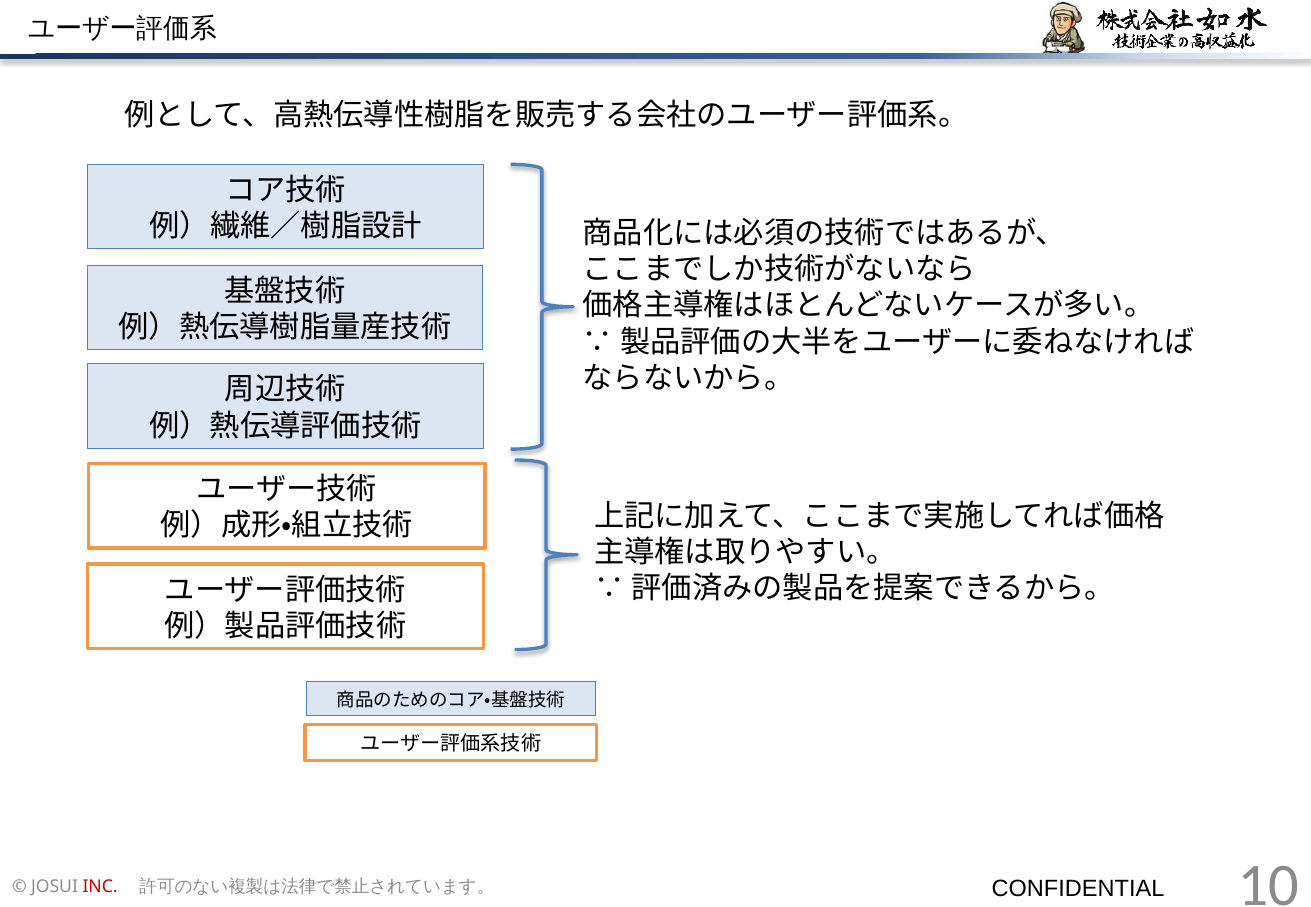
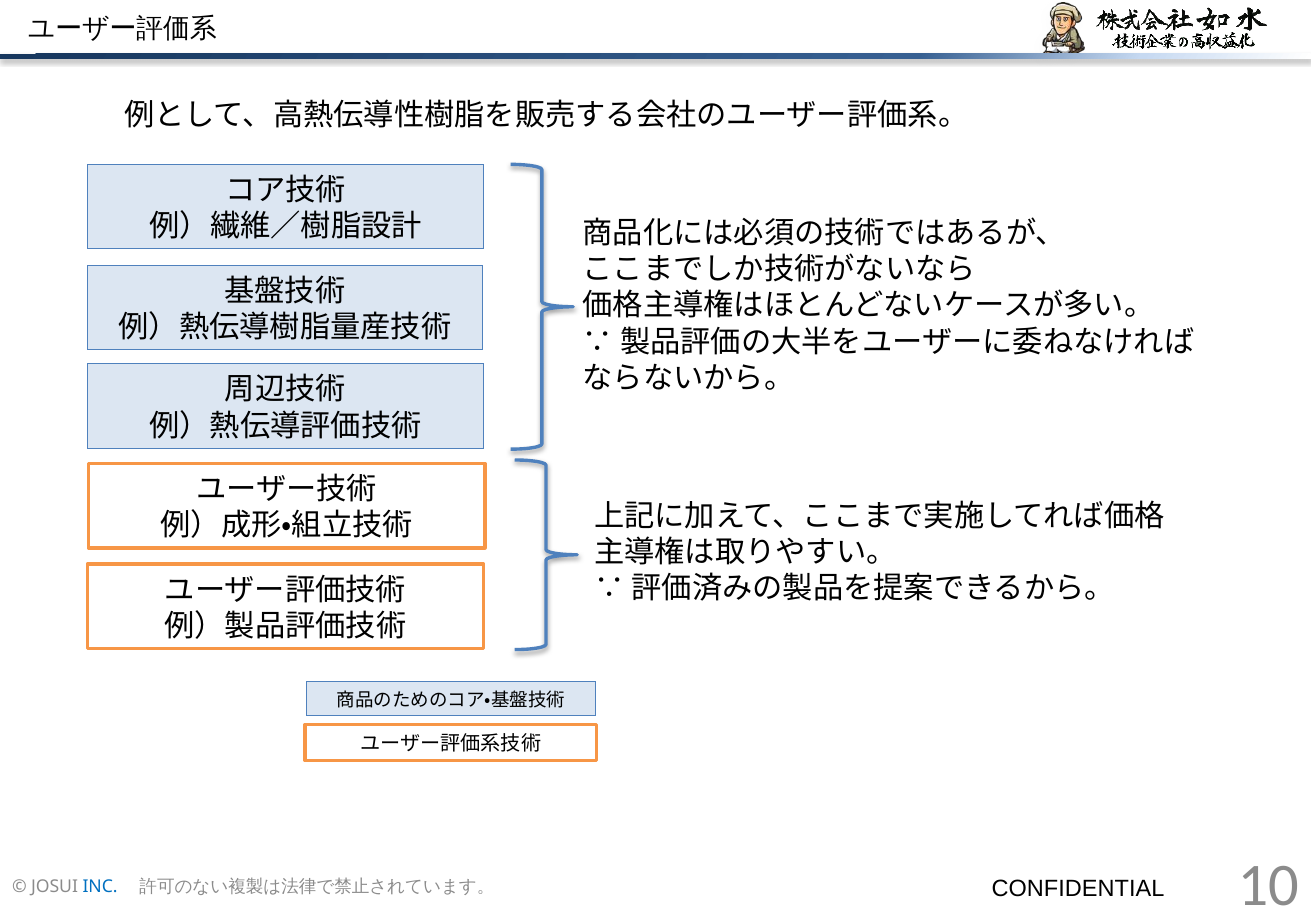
INC colour: red -> blue
